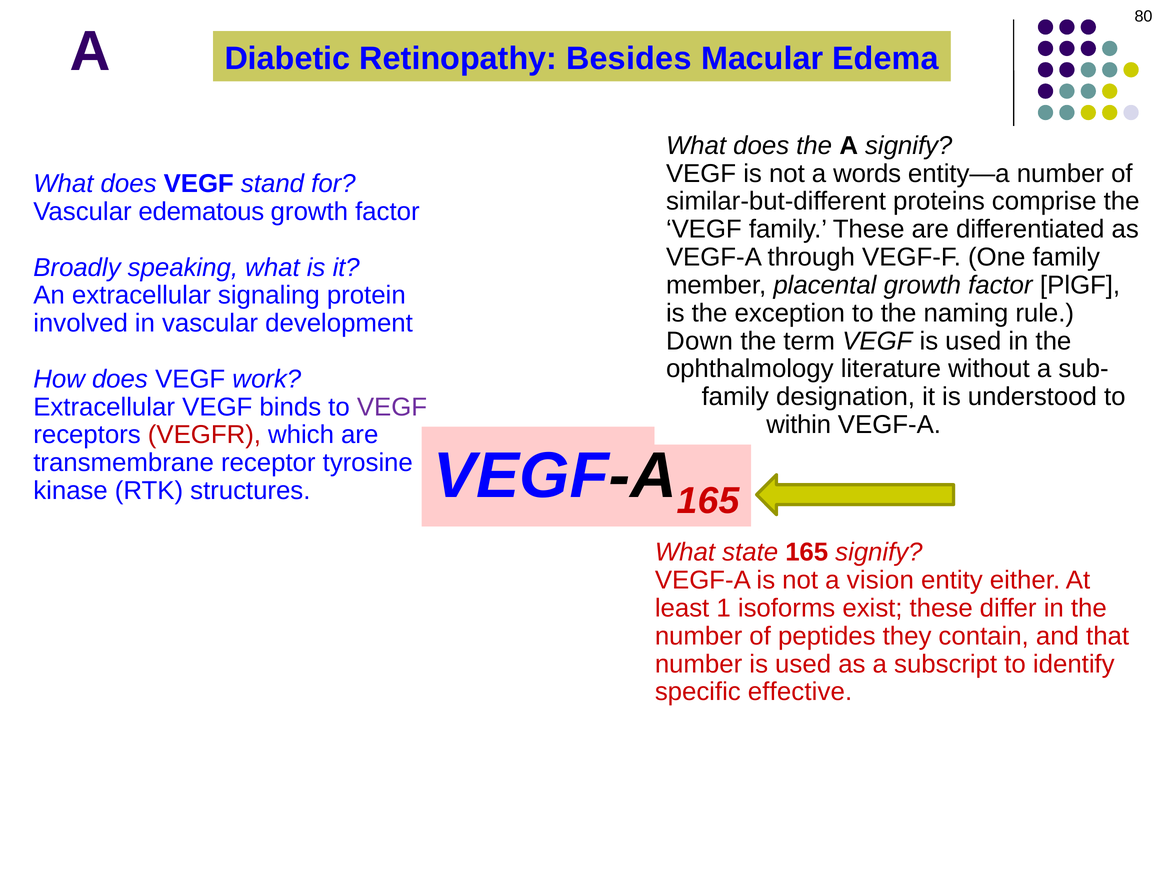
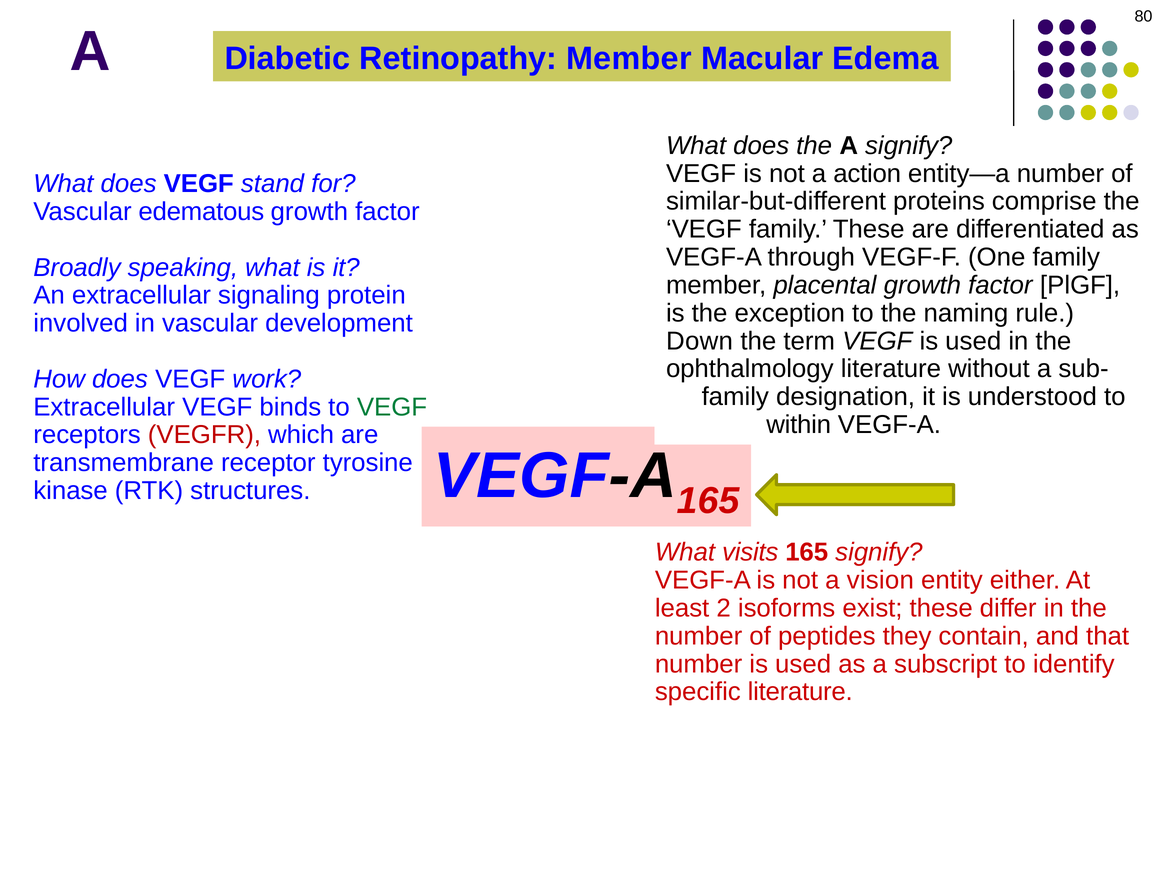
Retinopathy Besides: Besides -> Member
words: words -> action
VEGF at (392, 407) colour: purple -> green
state: state -> visits
1: 1 -> 2
specific effective: effective -> literature
